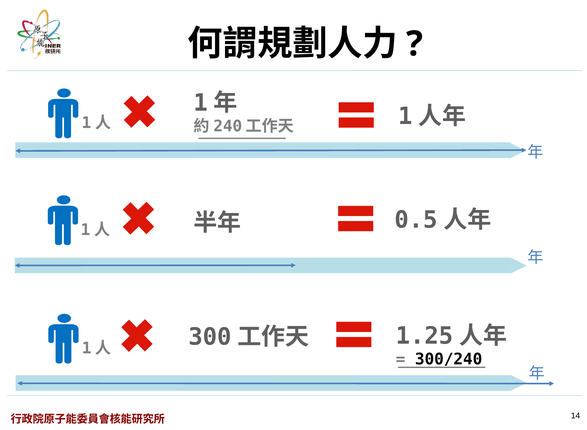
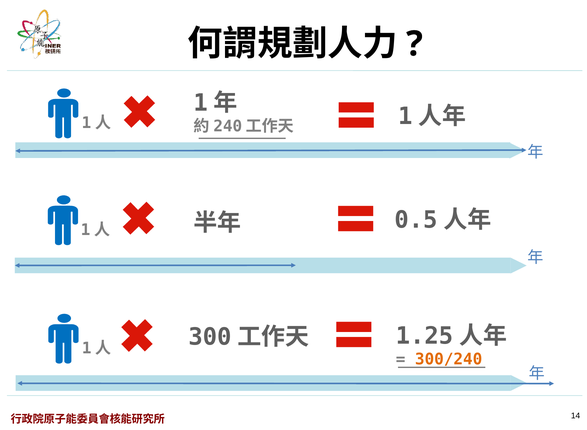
300/240 colour: black -> orange
